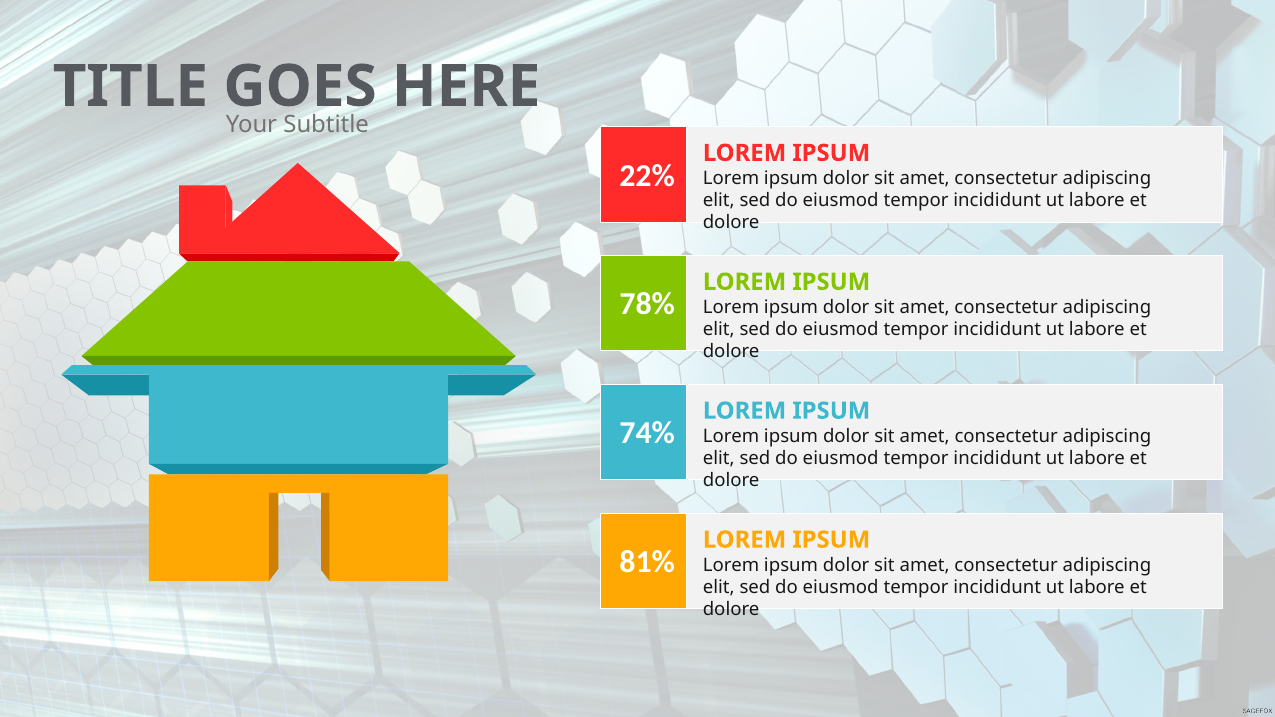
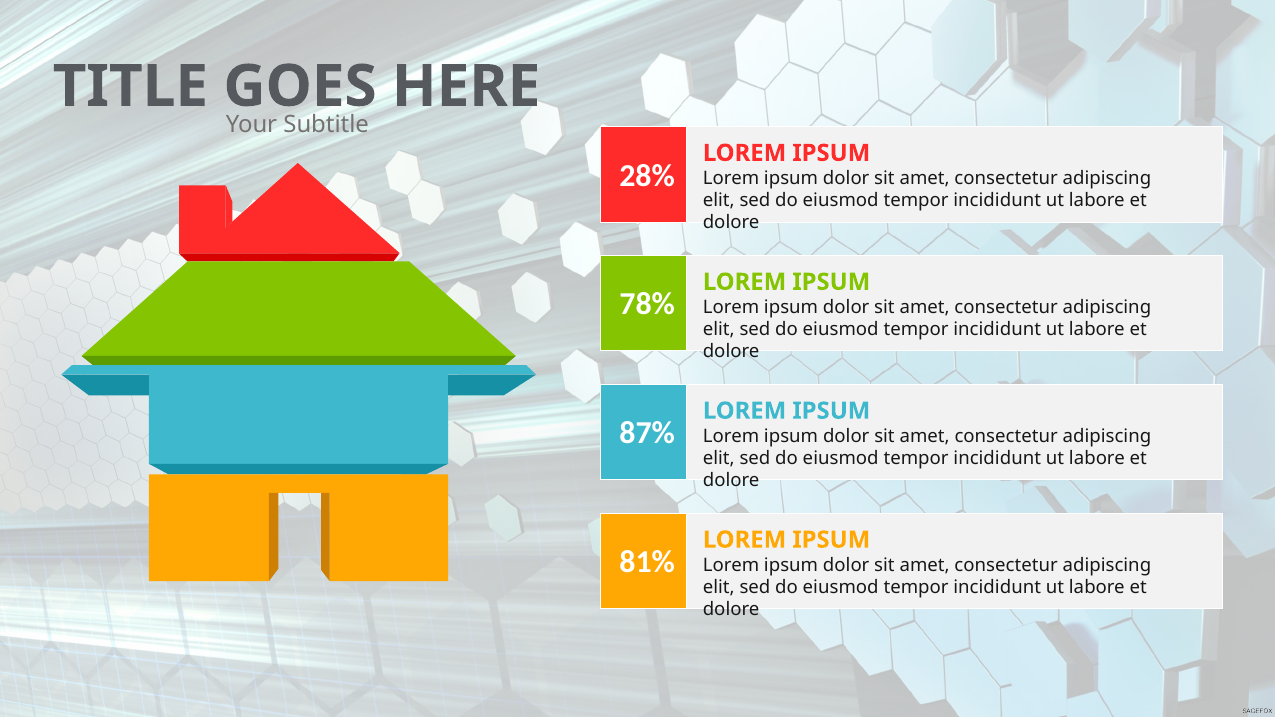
22%: 22% -> 28%
74%: 74% -> 87%
